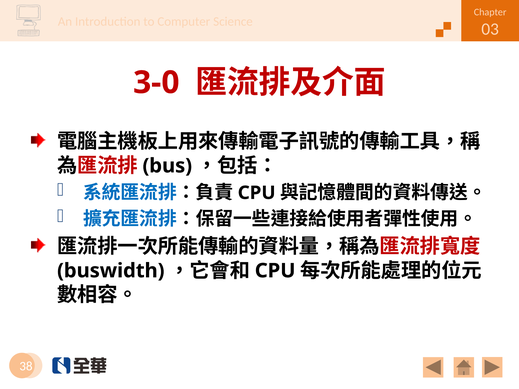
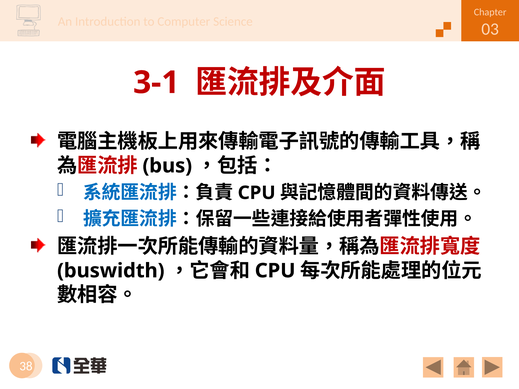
3-0: 3-0 -> 3-1
